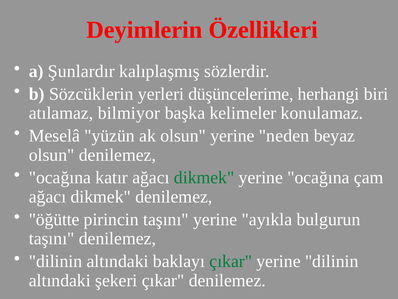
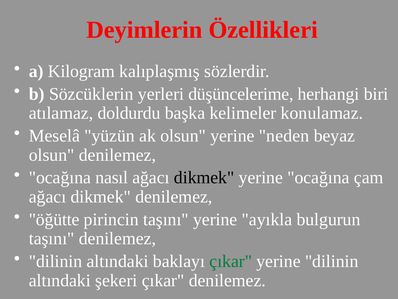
Şunlardır: Şunlardır -> Kilogram
bilmiyor: bilmiyor -> doldurdu
katır: katır -> nasıl
dikmek at (204, 177) colour: green -> black
